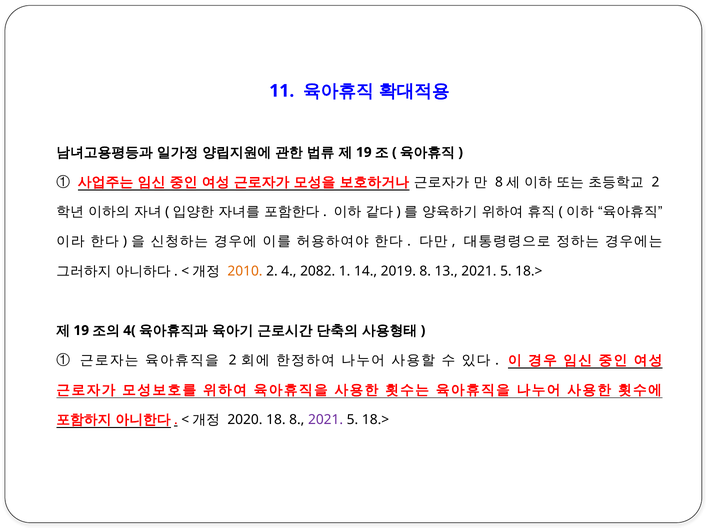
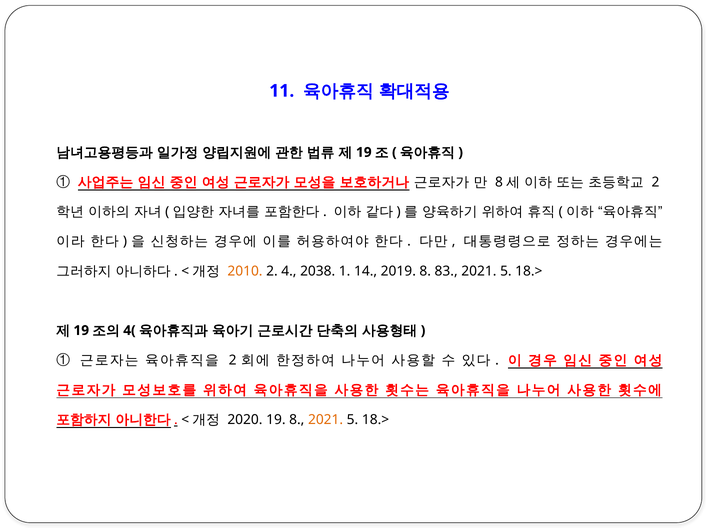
2082: 2082 -> 2038
13: 13 -> 83
2020 18: 18 -> 19
2021 at (326, 420) colour: purple -> orange
